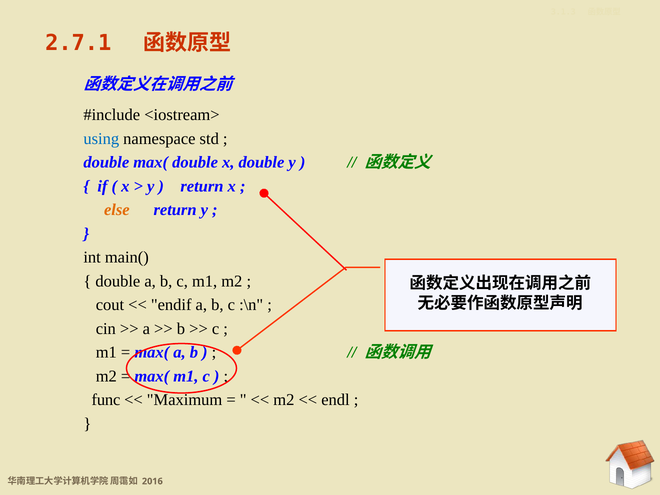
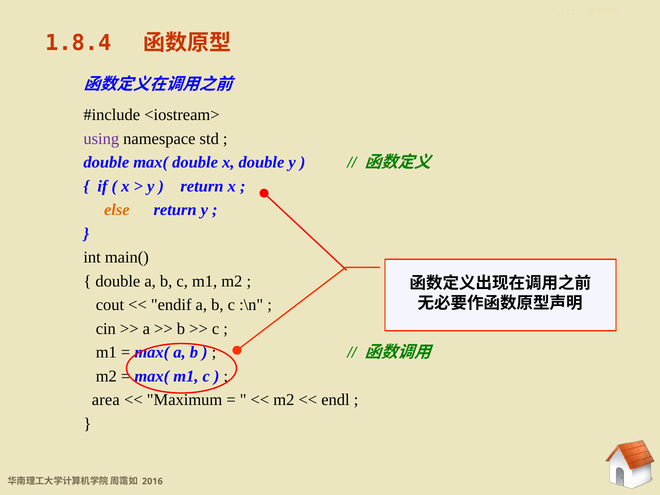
2.7.1: 2.7.1 -> 1.8.4
using colour: blue -> purple
func: func -> area
